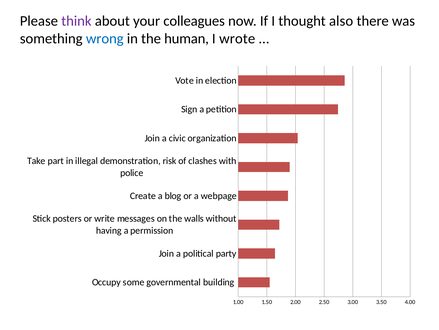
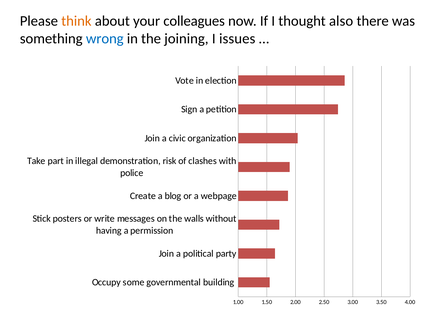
think colour: purple -> orange
human: human -> joining
wrote: wrote -> issues
